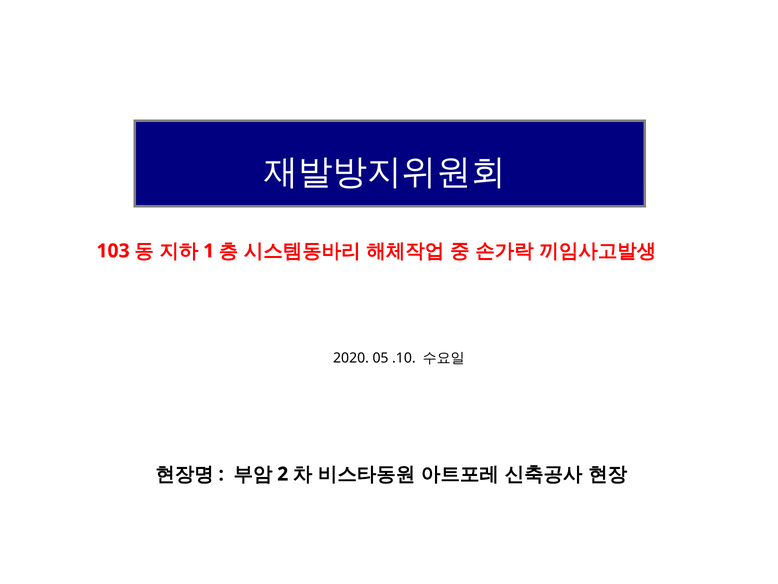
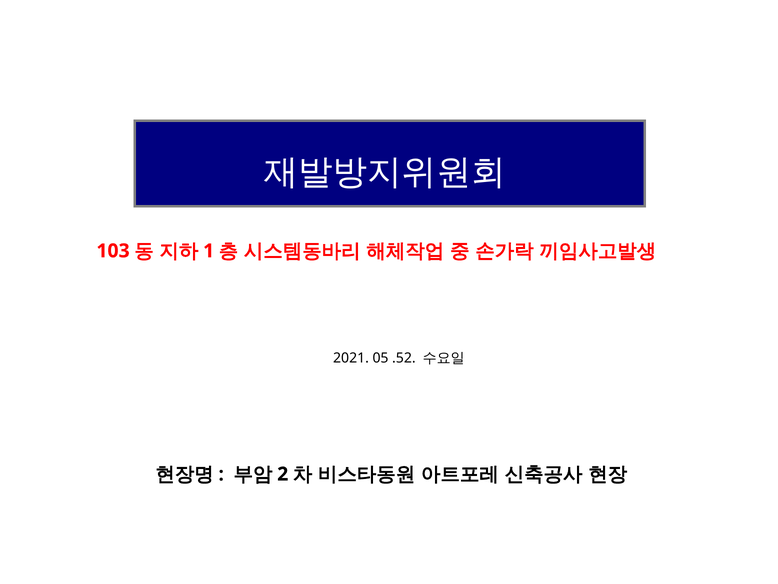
2020: 2020 -> 2021
.10: .10 -> .52
